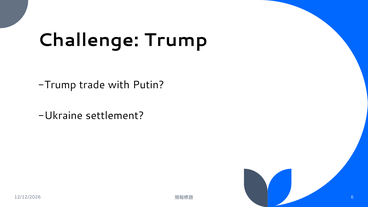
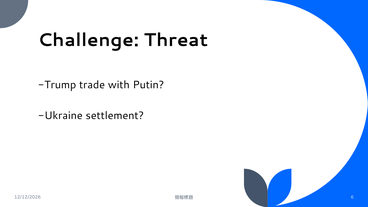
Challenge Trump: Trump -> Threat
